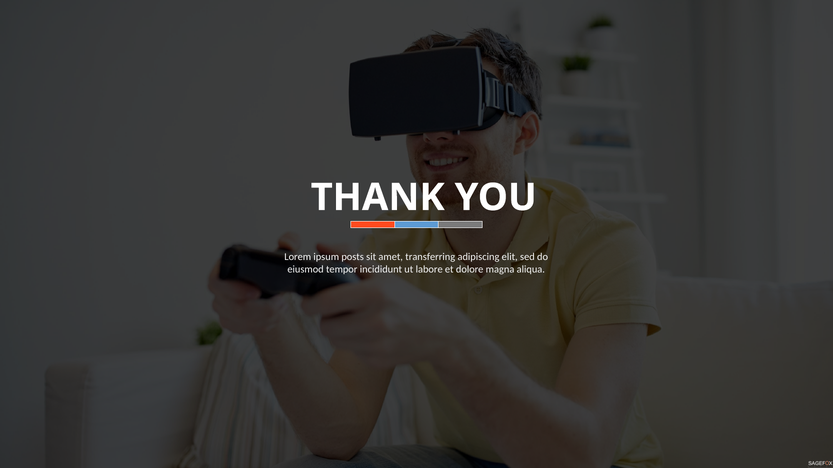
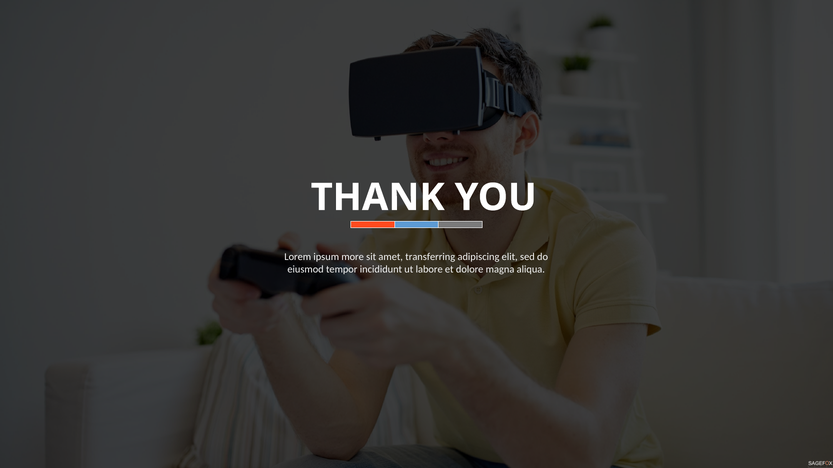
posts: posts -> more
